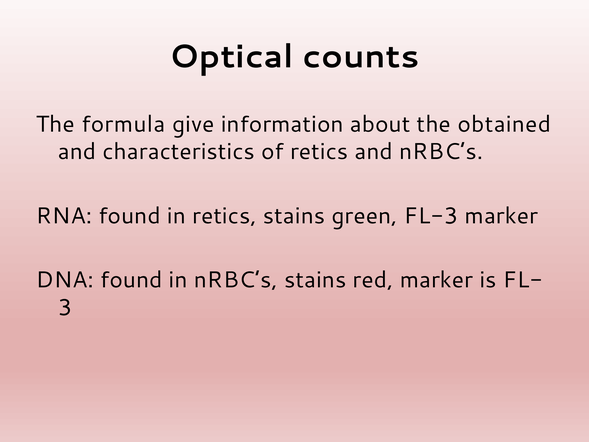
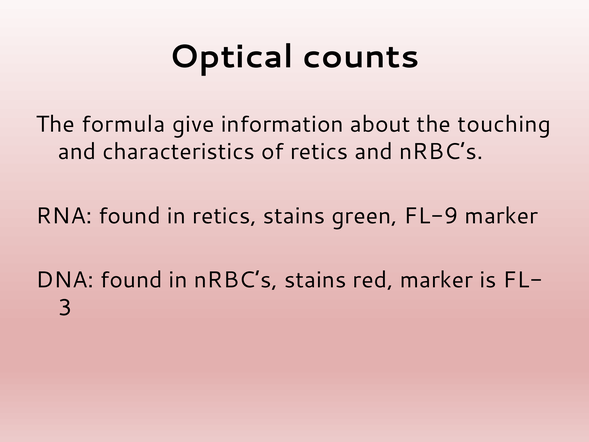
obtained: obtained -> touching
FL-3: FL-3 -> FL-9
